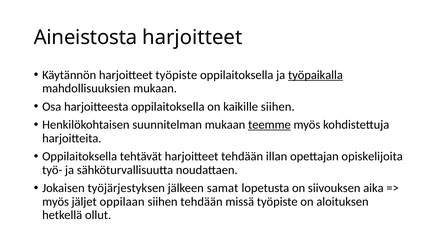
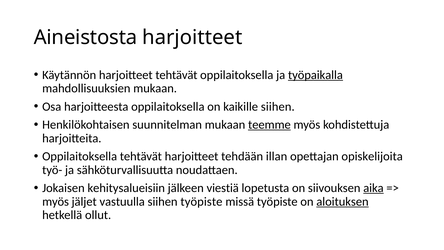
harjoitteet työpiste: työpiste -> tehtävät
työjärjestyksen: työjärjestyksen -> kehitysalueisiin
samat: samat -> viestiä
aika underline: none -> present
oppilaan: oppilaan -> vastuulla
siihen tehdään: tehdään -> työpiste
aloituksen underline: none -> present
